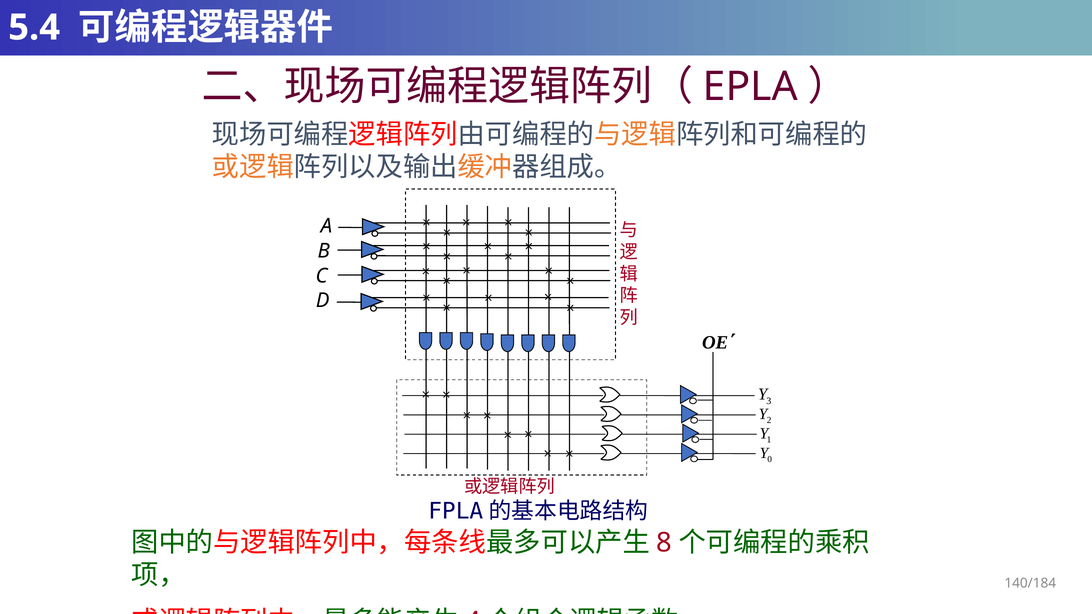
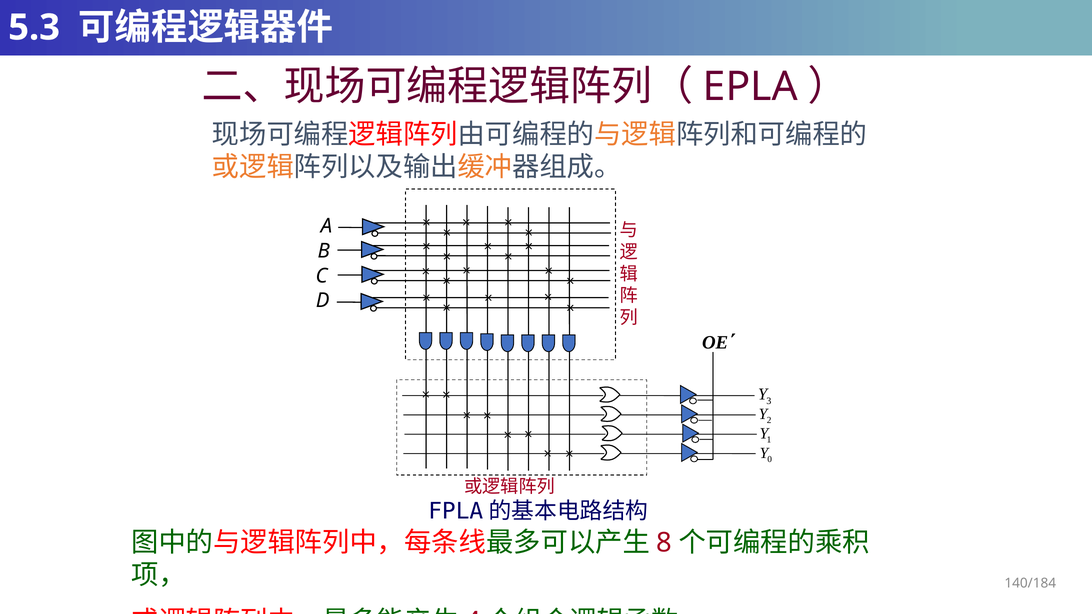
5.4: 5.4 -> 5.3
